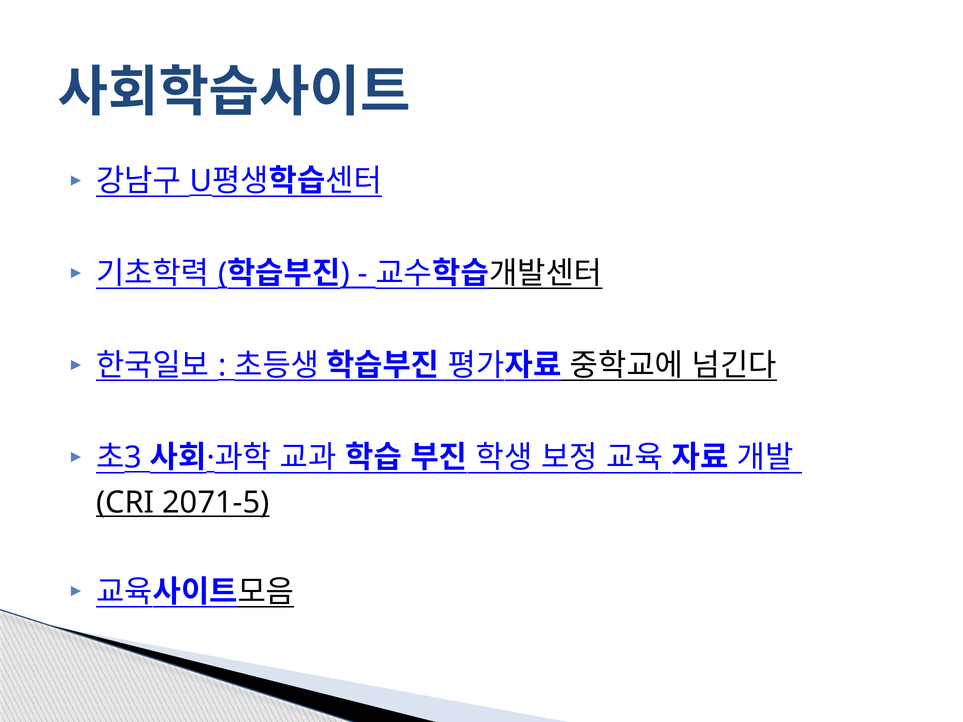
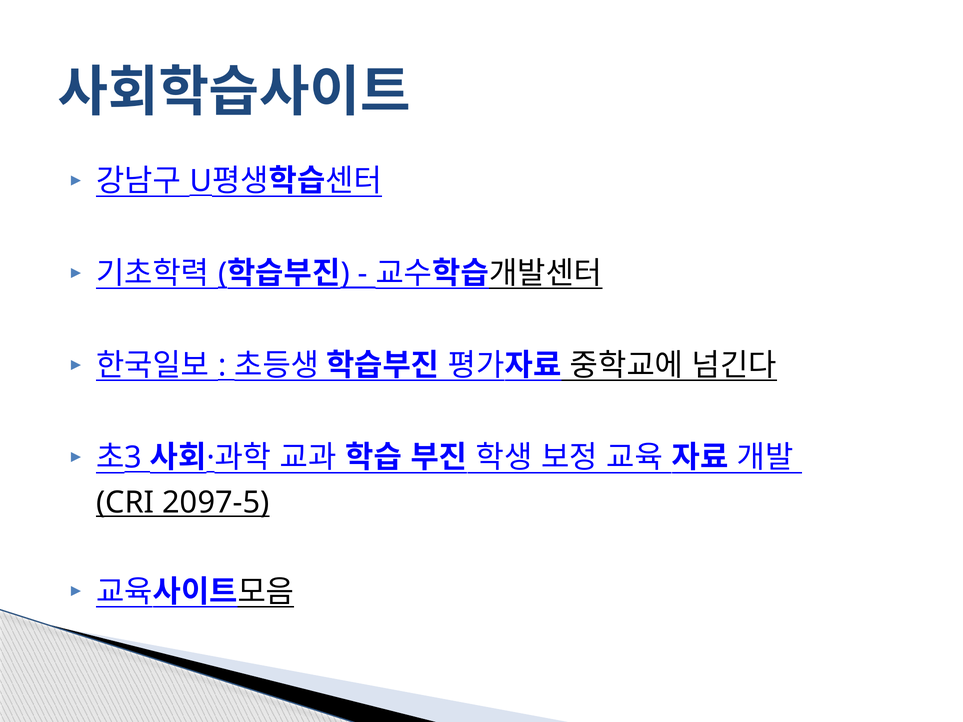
2071-5: 2071-5 -> 2097-5
